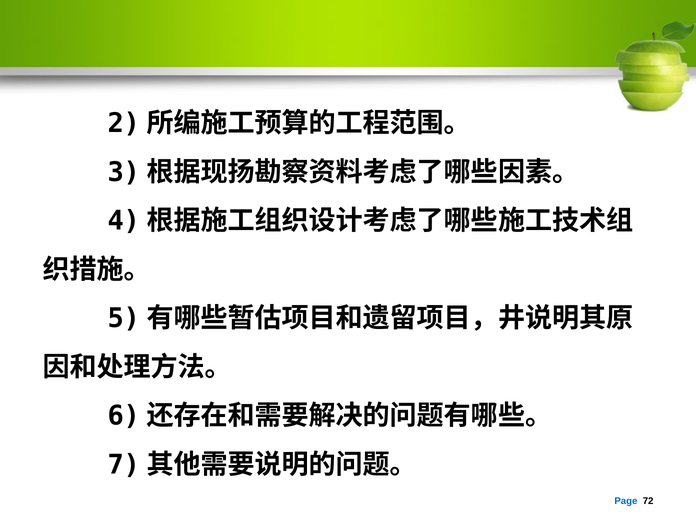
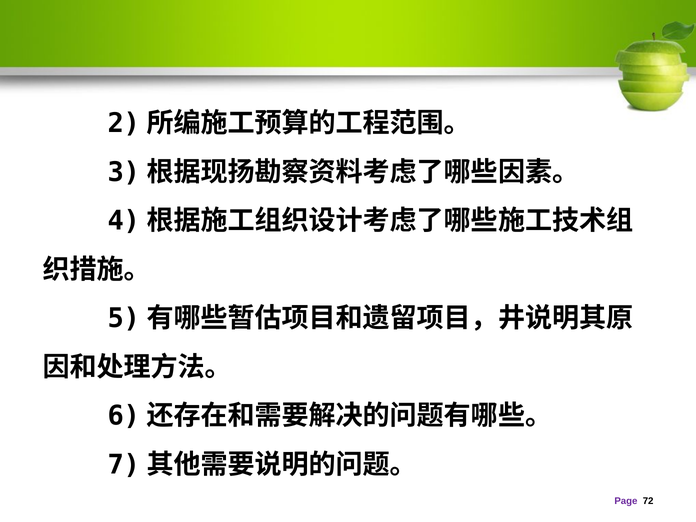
Page colour: blue -> purple
